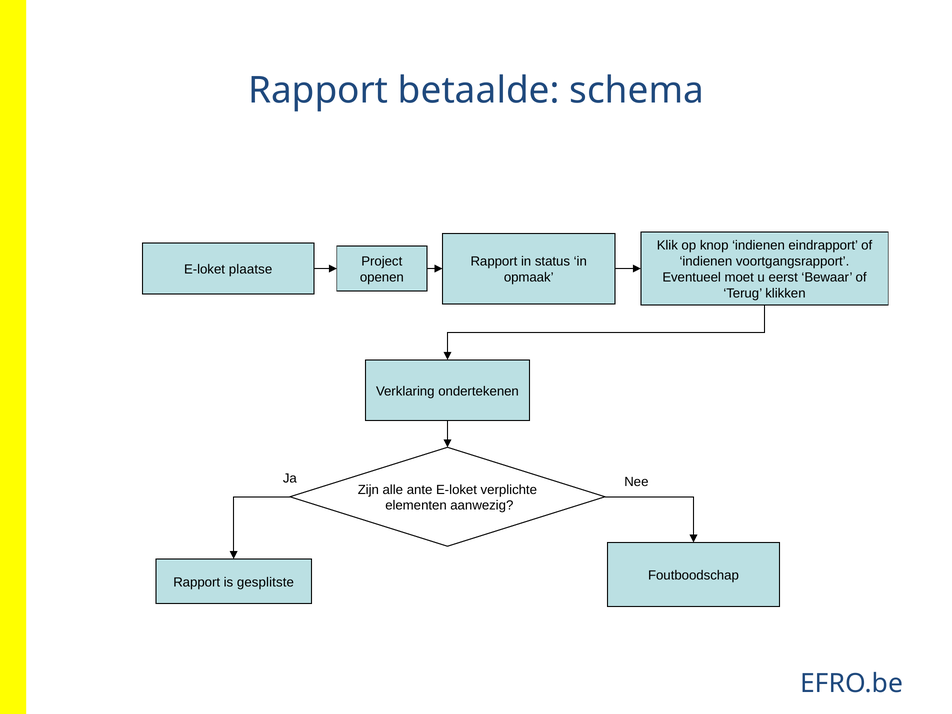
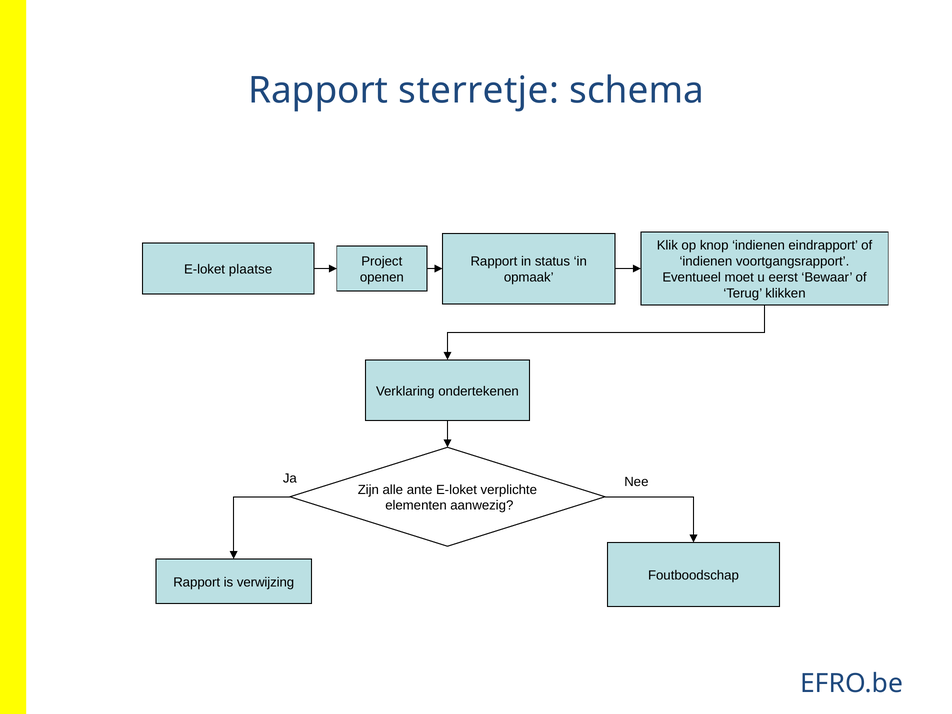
betaalde: betaalde -> sterretje
gesplitste: gesplitste -> verwijzing
